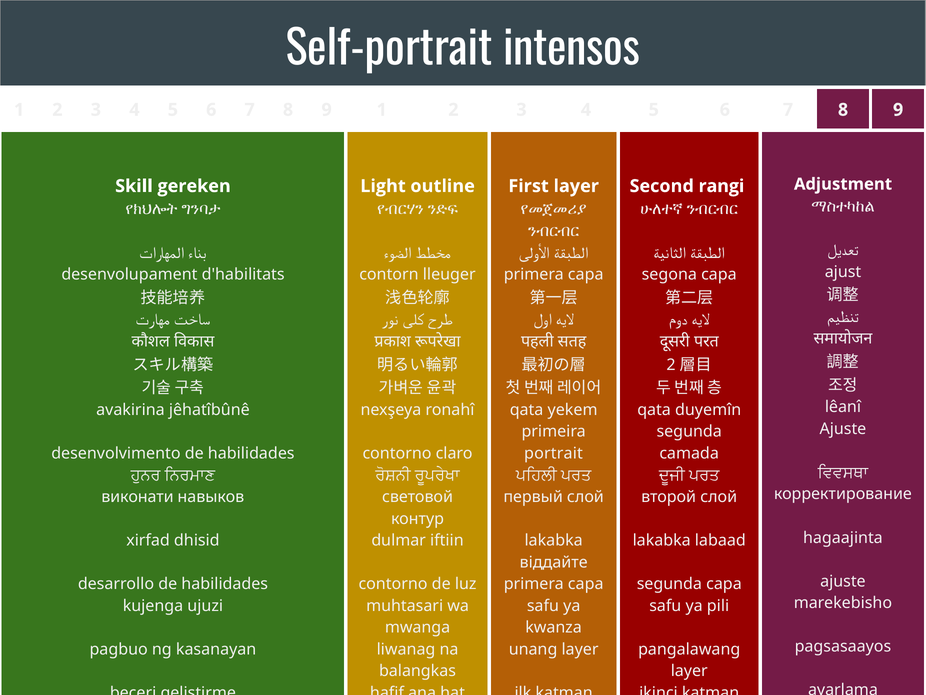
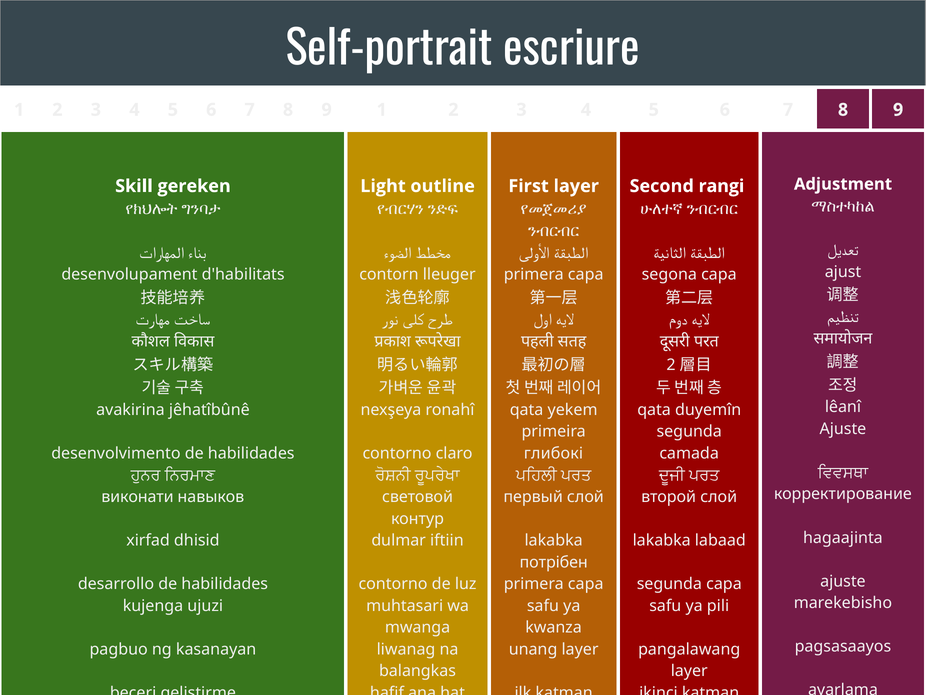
intensos: intensos -> escriure
portrait: portrait -> глибокі
віддайте: віддайте -> потрібен
